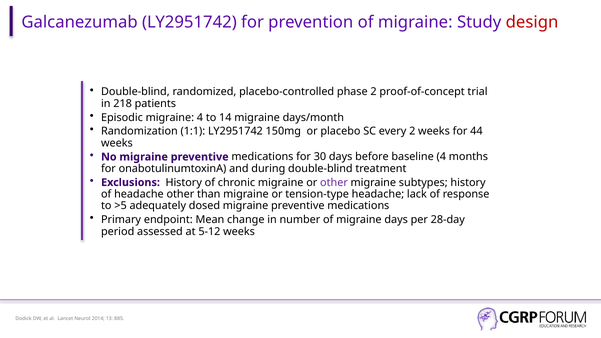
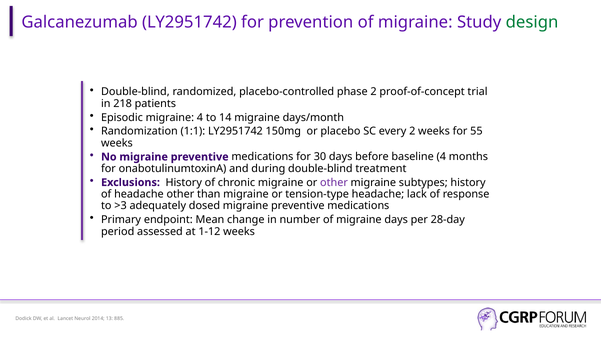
design colour: red -> green
44: 44 -> 55
>5: >5 -> >3
5-12: 5-12 -> 1-12
